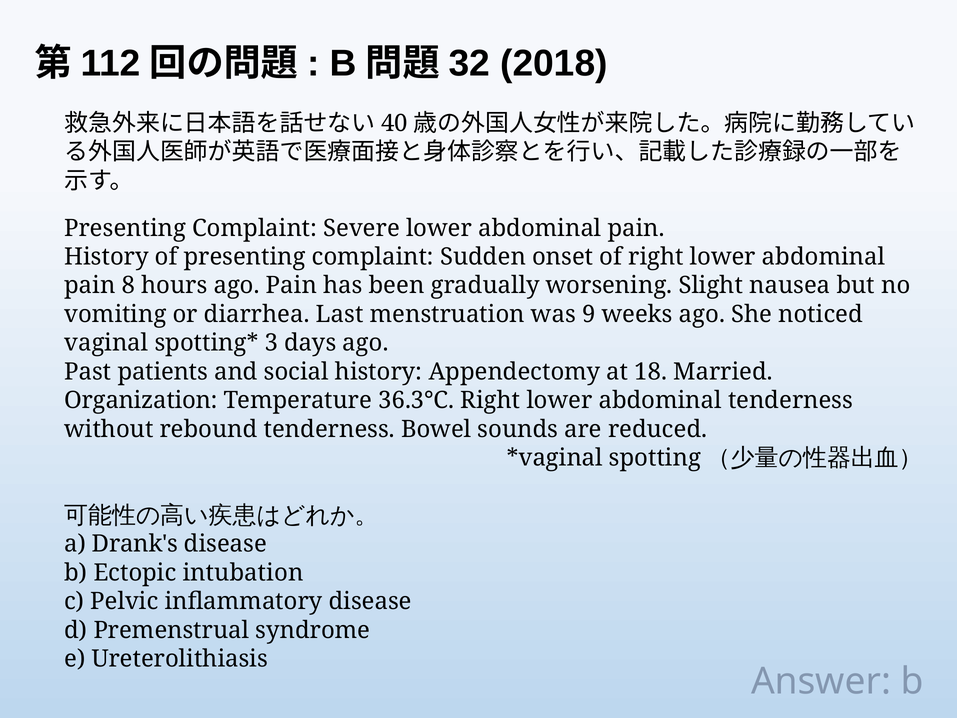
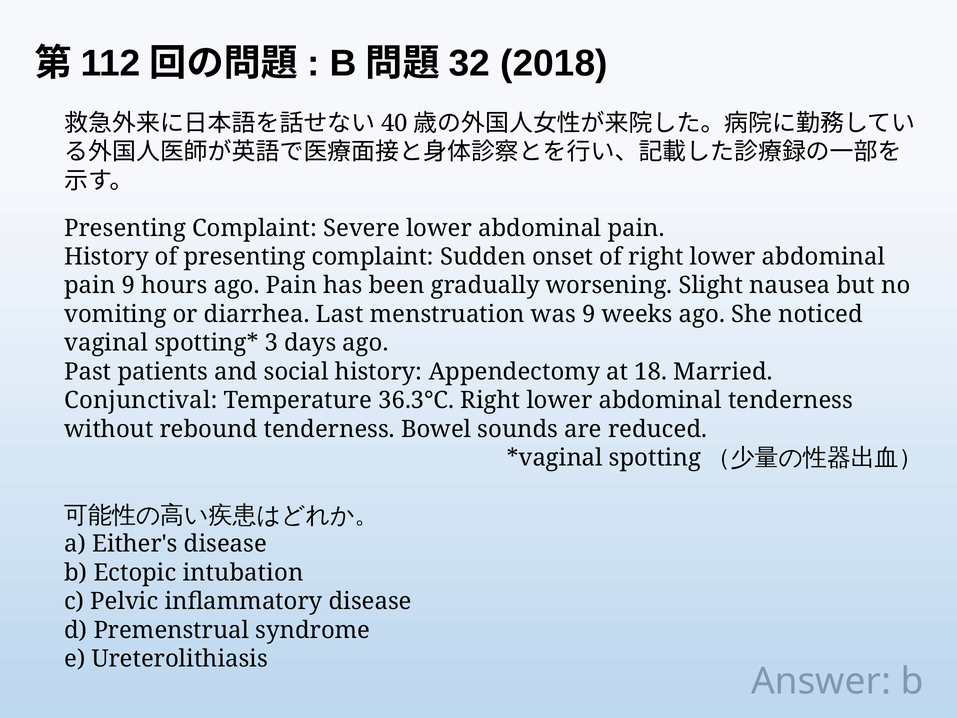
pain 8: 8 -> 9
Organization: Organization -> Conjunctival
Drank's: Drank's -> Either's
